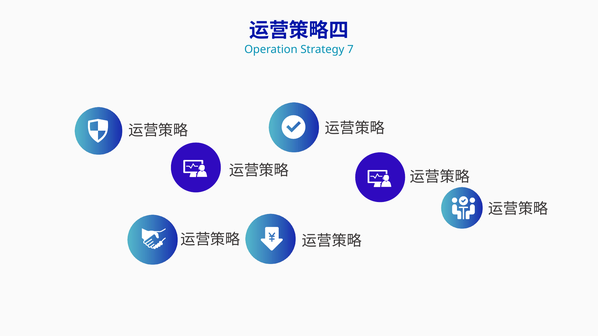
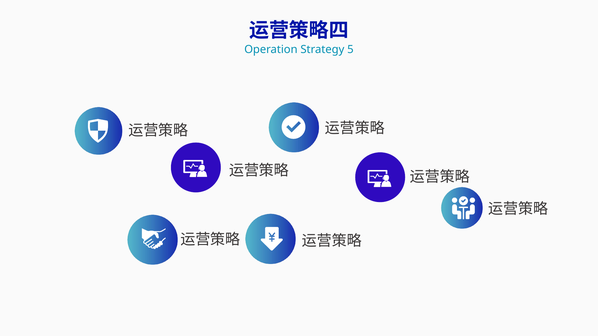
7: 7 -> 5
